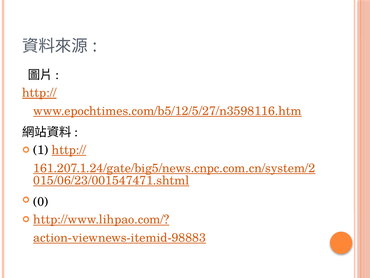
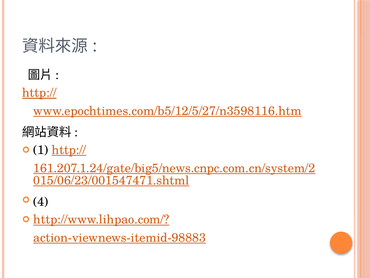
0: 0 -> 4
